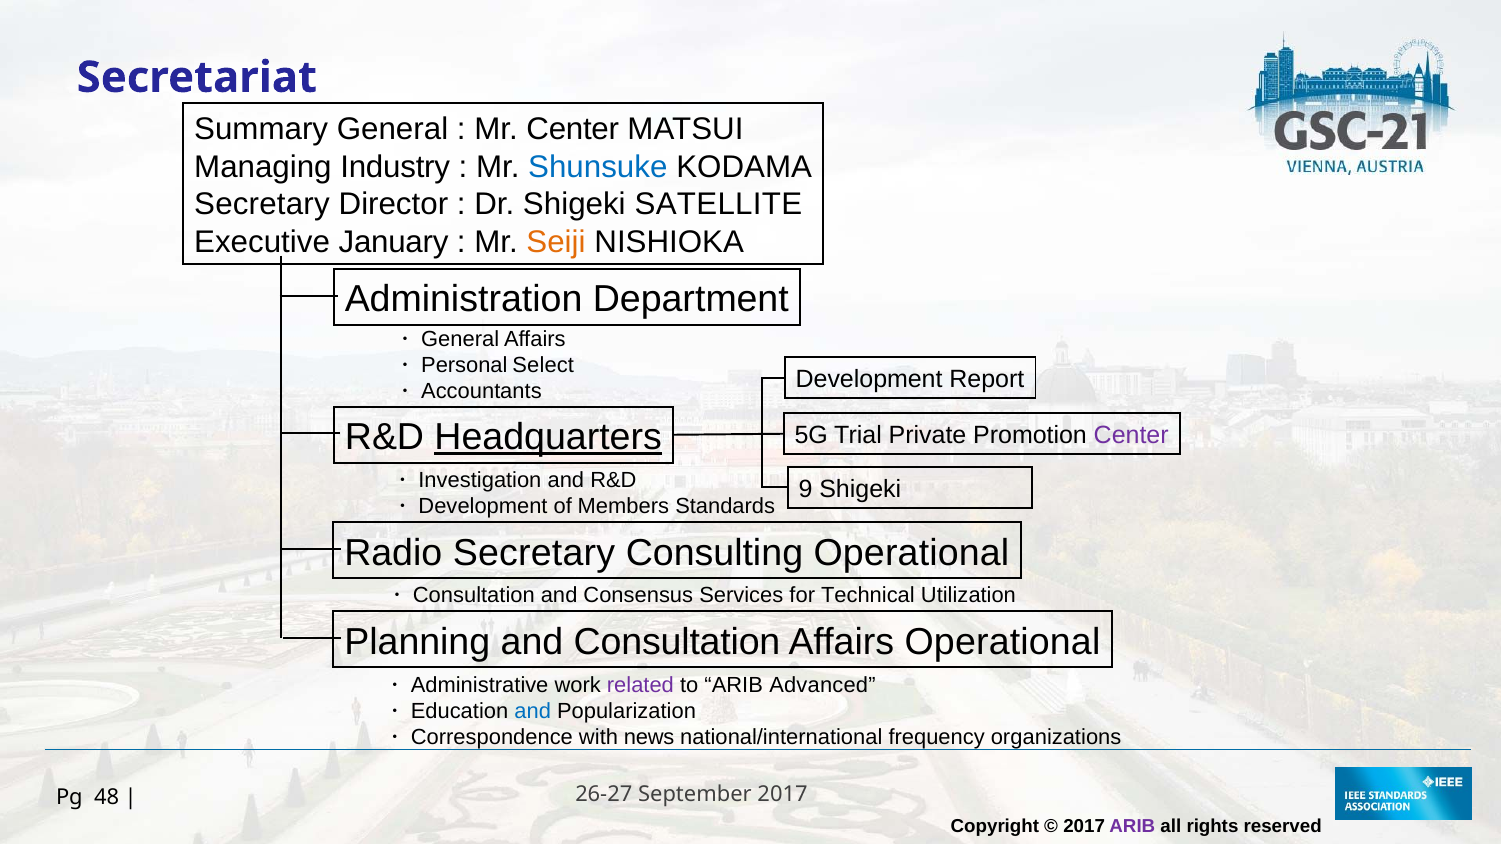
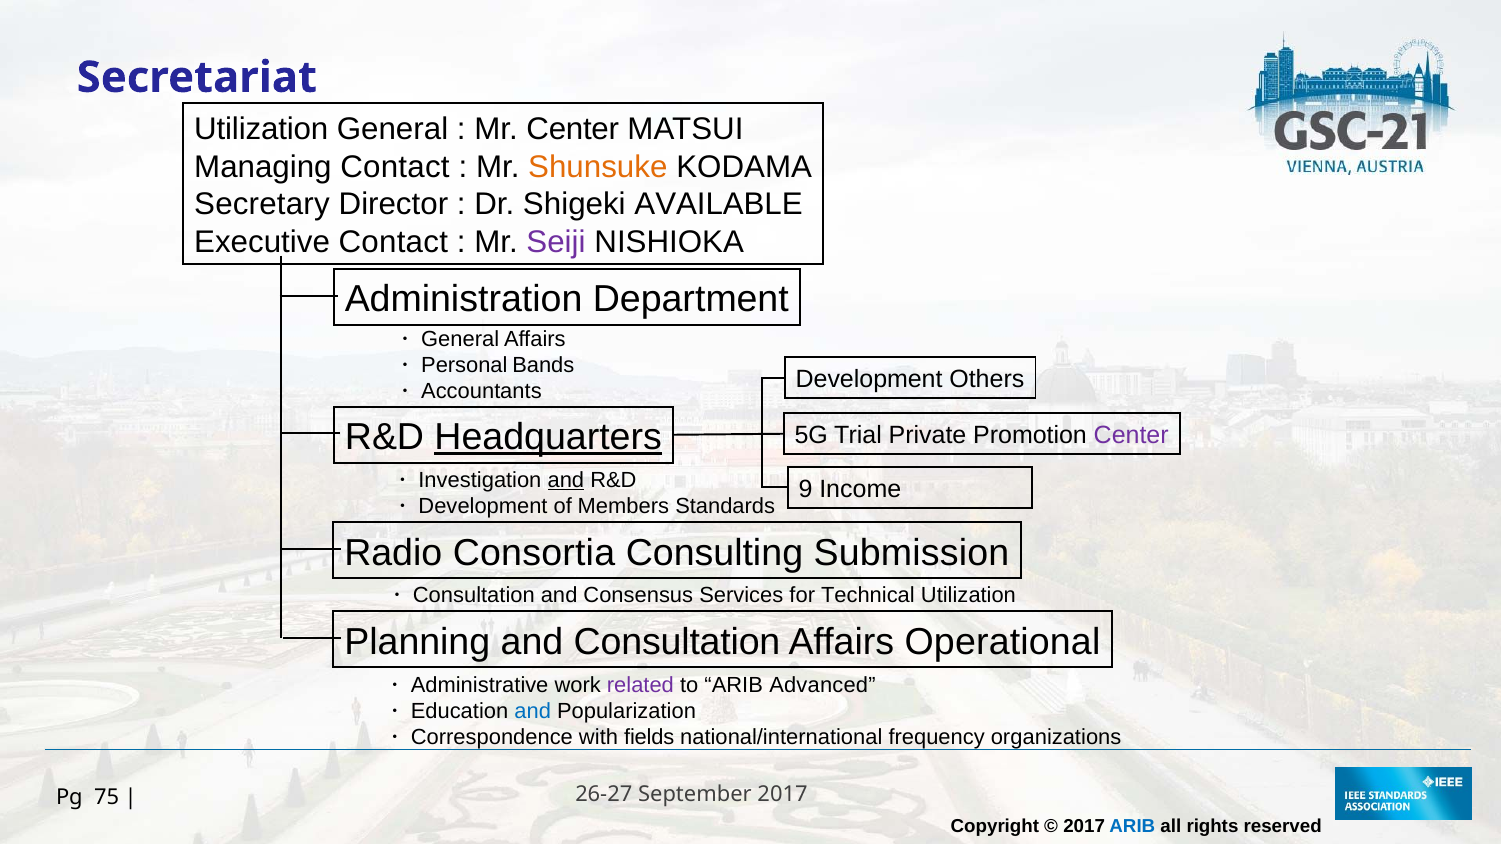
Summary at (261, 129): Summary -> Utilization
Managing Industry: Industry -> Contact
Shunsuke colour: blue -> orange
SATELLITE: SATELLITE -> AVAILABLE
Executive January: January -> Contact
Seiji colour: orange -> purple
Select: Select -> Bands
Report: Report -> Others
and at (566, 480) underline: none -> present
9 Shigeki: Shigeki -> Income
Radio Secretary: Secretary -> Consortia
Consulting Operational: Operational -> Submission
news: news -> fields
48: 48 -> 75
ARIB at (1132, 827) colour: purple -> blue
